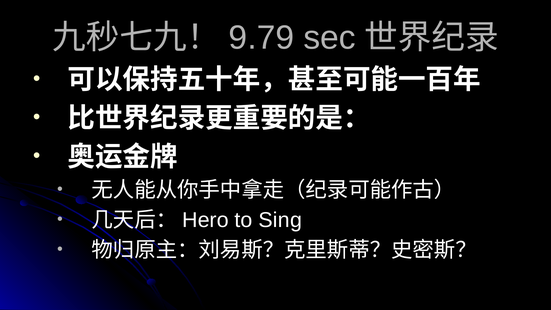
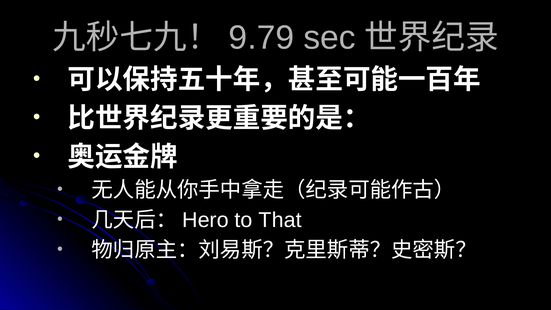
Sing: Sing -> That
